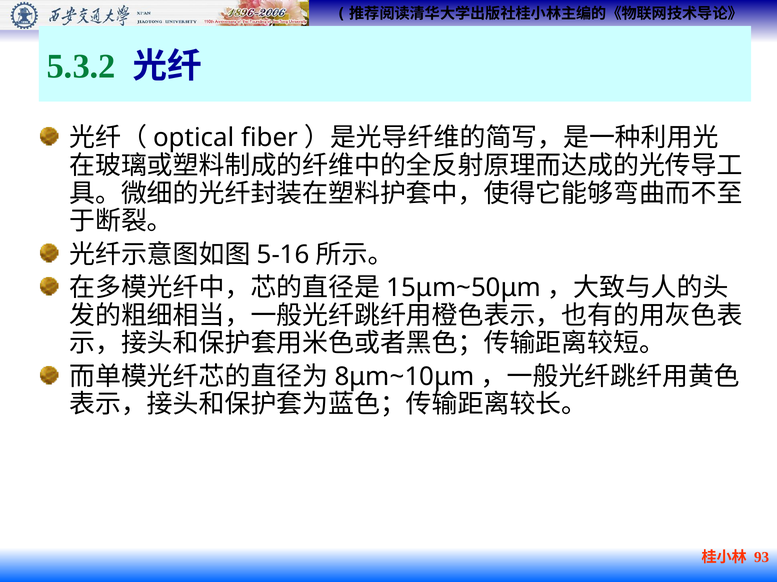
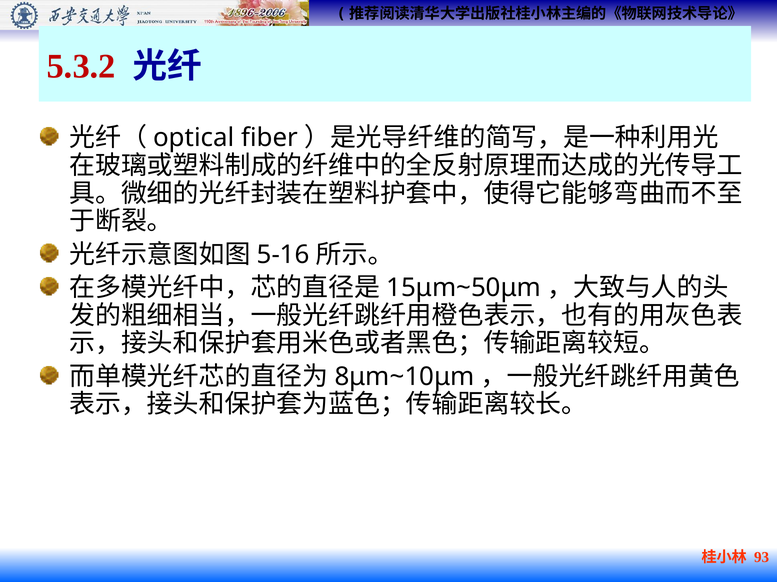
5.3.2 colour: green -> red
